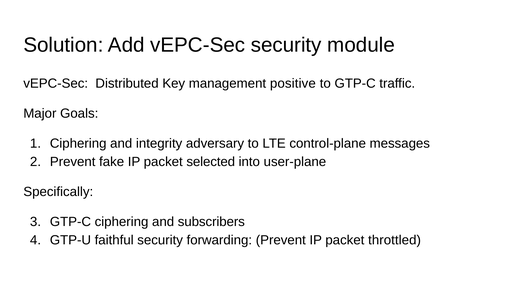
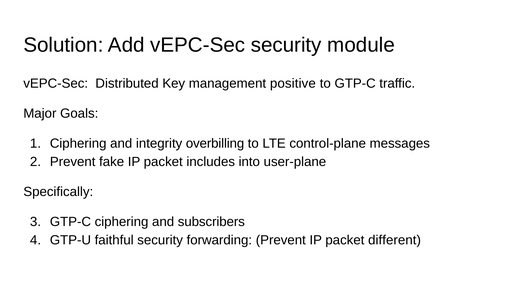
adversary: adversary -> overbilling
selected: selected -> includes
throttled: throttled -> different
